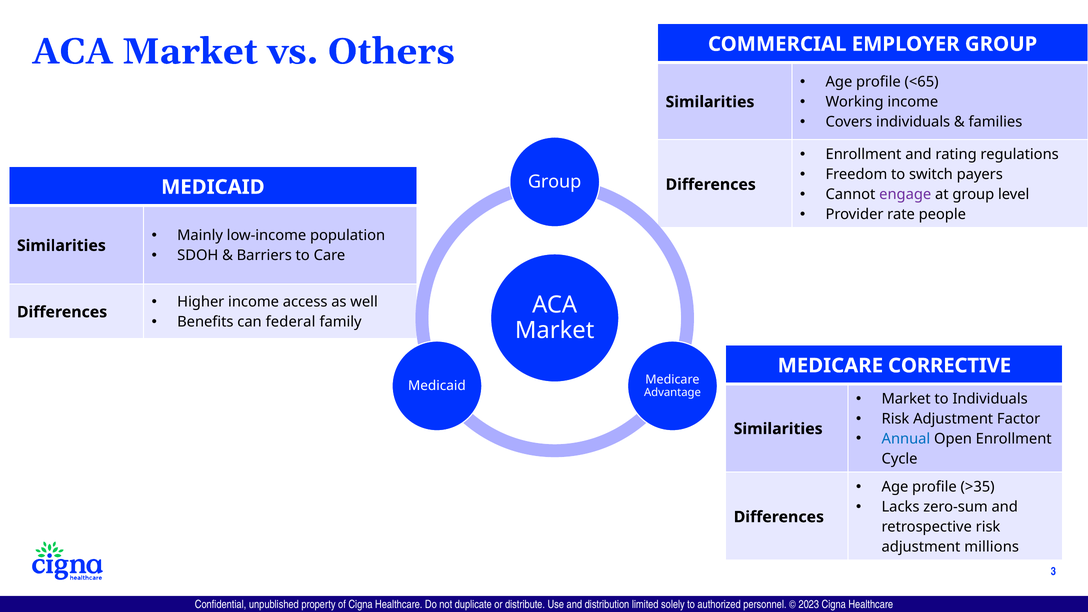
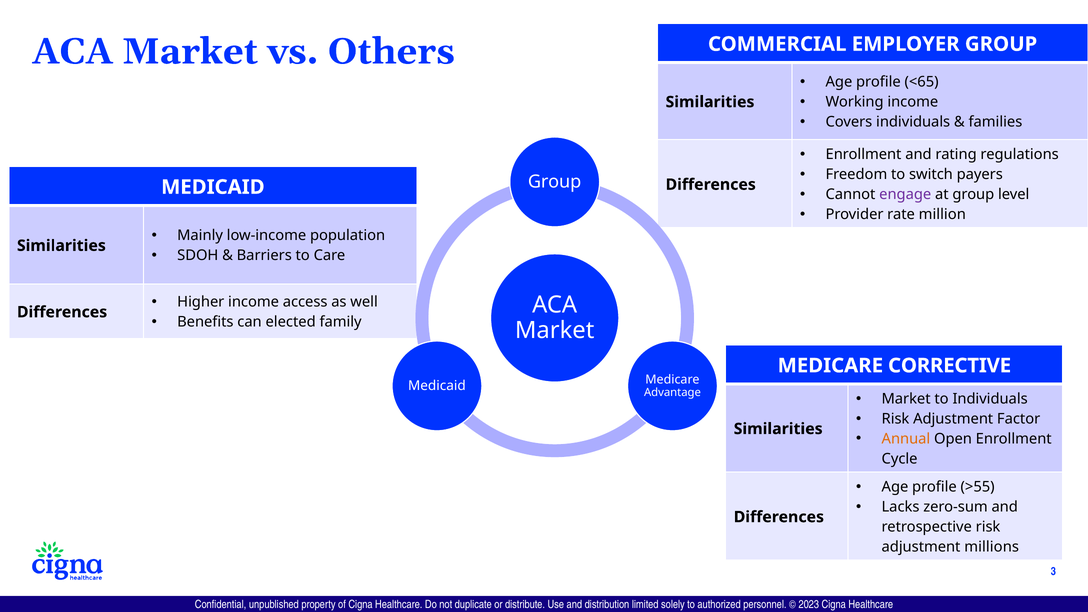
people: people -> million
federal: federal -> elected
Annual colour: blue -> orange
>35: >35 -> >55
